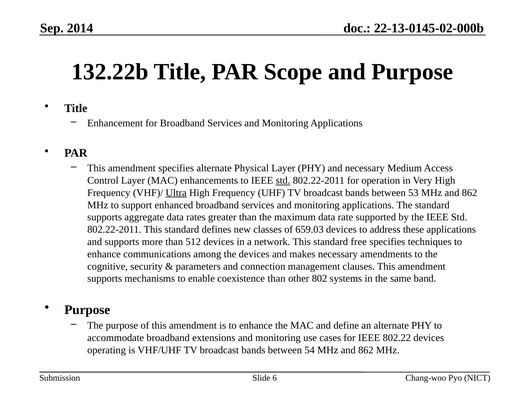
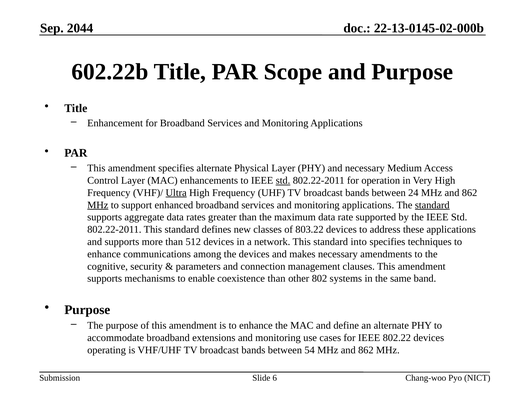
2014: 2014 -> 2044
132.22b: 132.22b -> 602.22b
53: 53 -> 24
MHz at (98, 205) underline: none -> present
standard at (432, 205) underline: none -> present
659.03: 659.03 -> 803.22
free: free -> into
